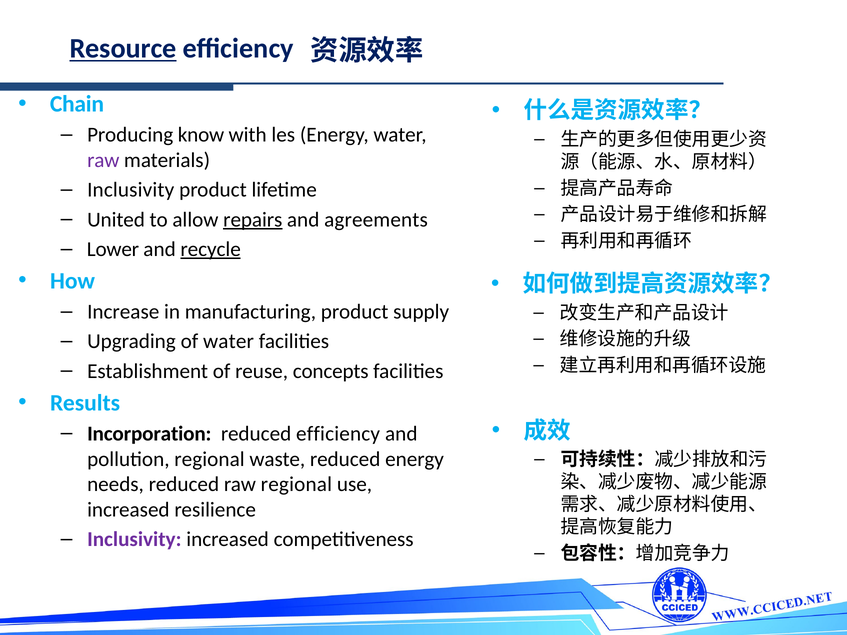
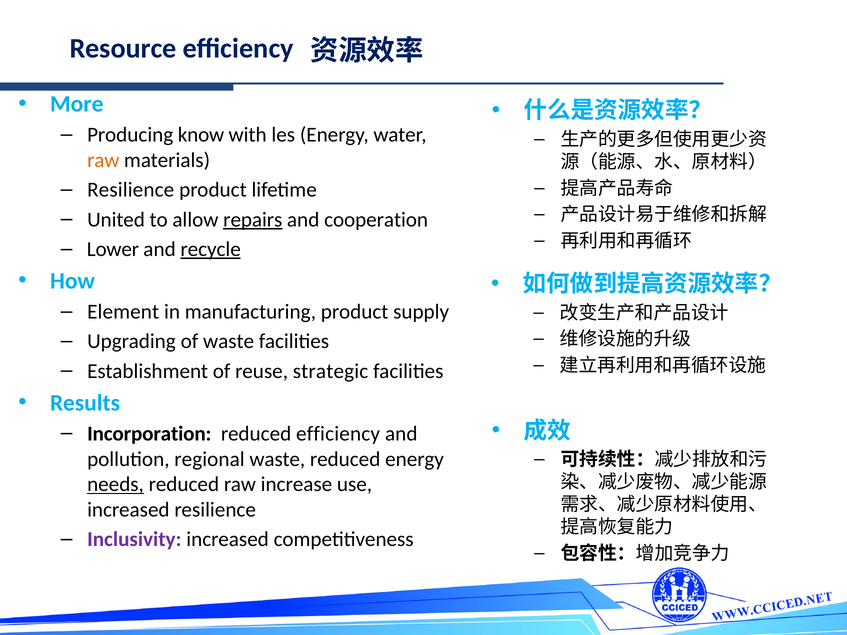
Resource underline: present -> none
Chain: Chain -> More
raw at (103, 160) colour: purple -> orange
Inclusivity at (131, 190): Inclusivity -> Resilience
agreements: agreements -> cooperation
Increase: Increase -> Element
of water: water -> waste
concepts: concepts -> strategic
needs underline: none -> present
raw regional: regional -> increase
